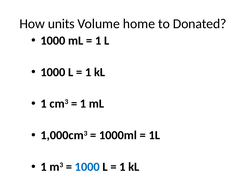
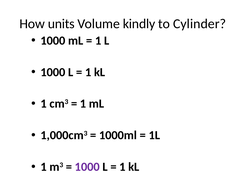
home: home -> kindly
Donated: Donated -> Cylinder
1000 at (87, 166) colour: blue -> purple
